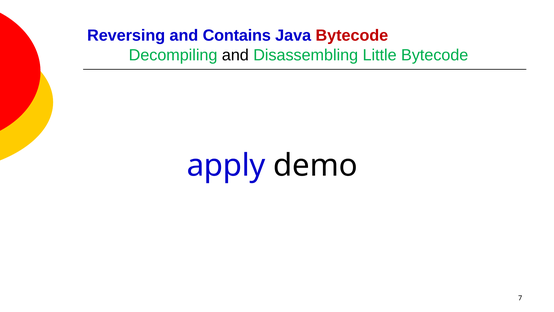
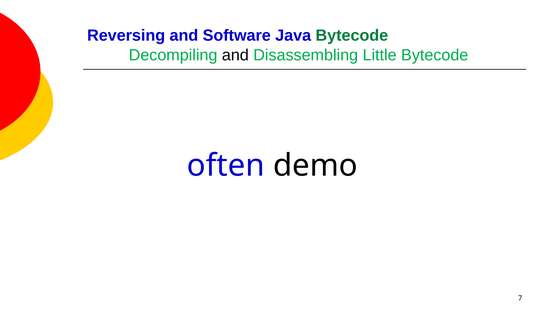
Contains: Contains -> Software
Bytecode at (352, 36) colour: red -> green
apply: apply -> often
